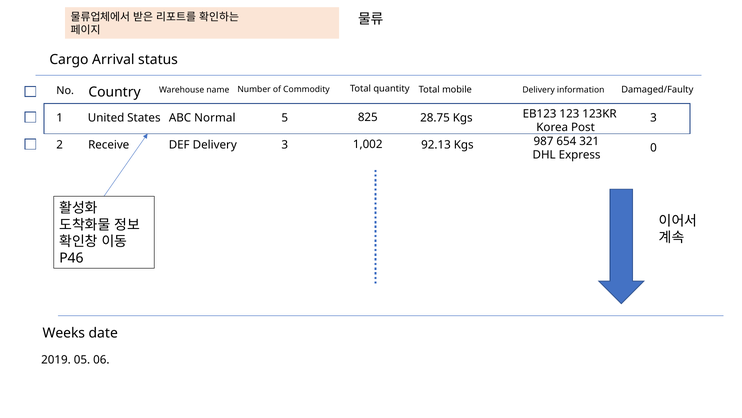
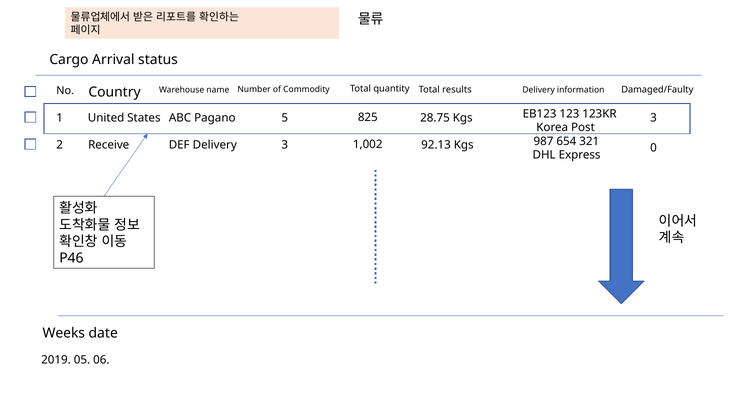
mobile: mobile -> results
Normal: Normal -> Pagano
